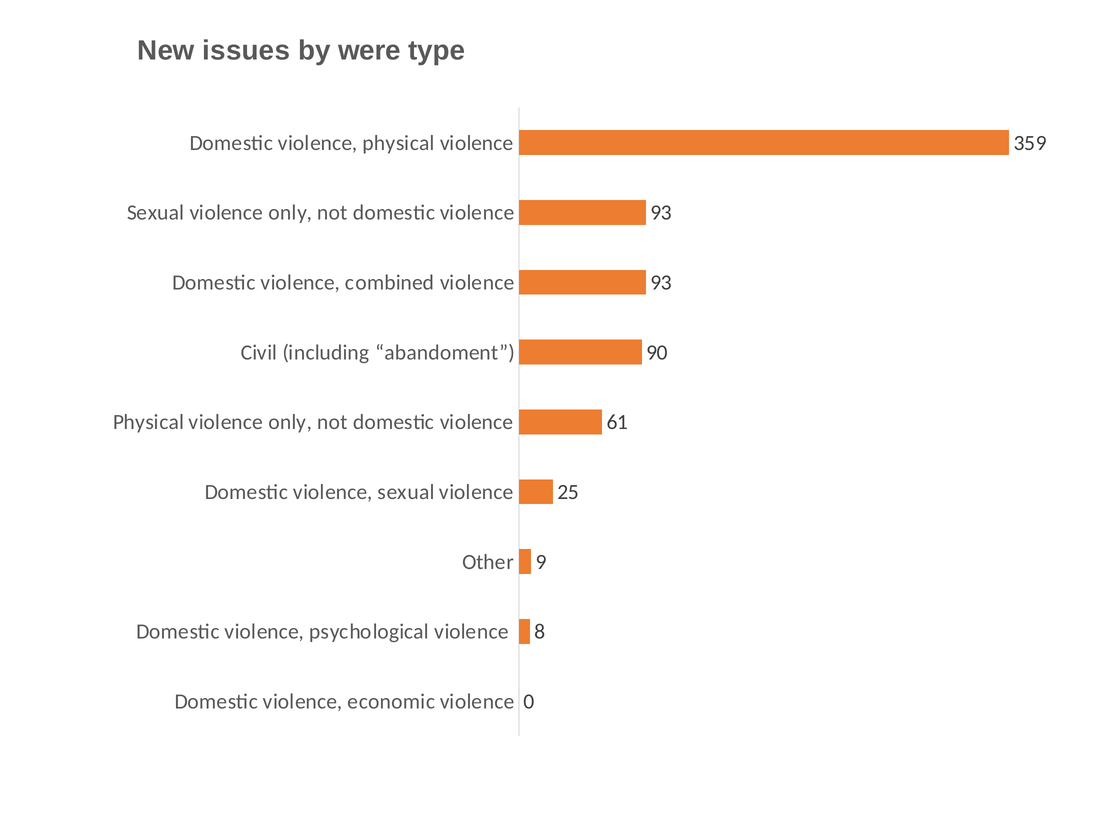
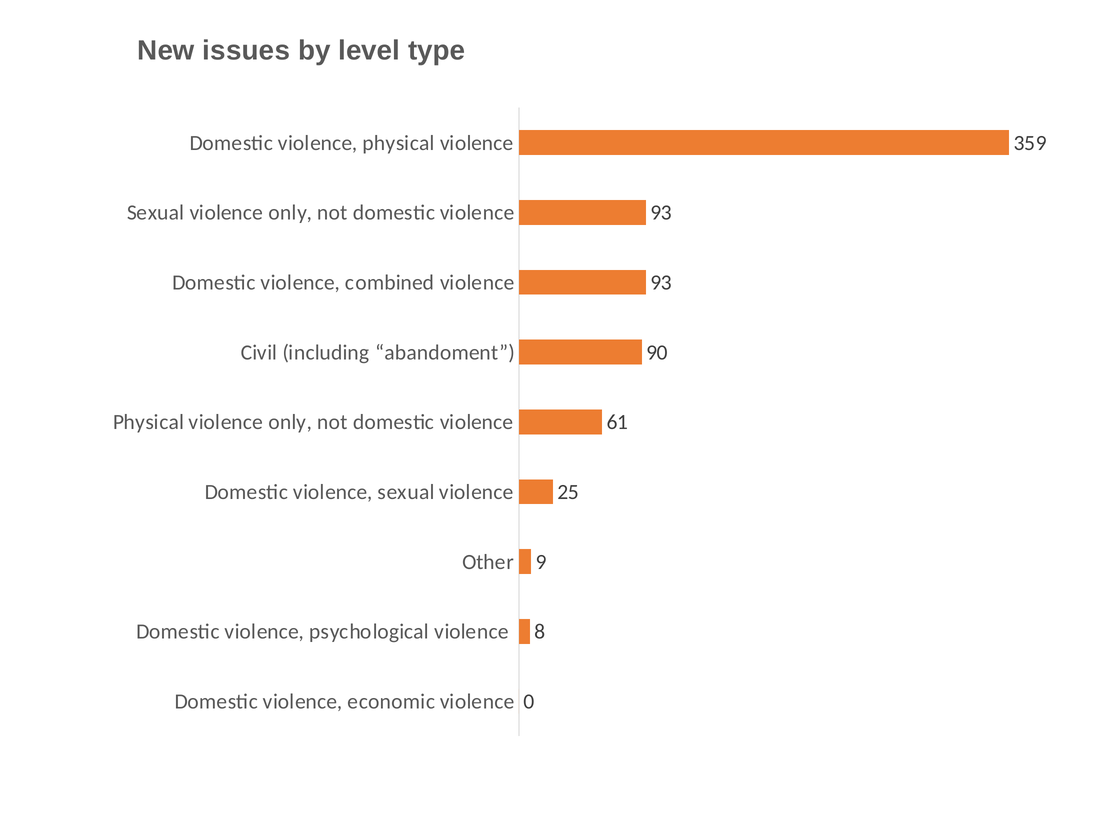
were: were -> level
